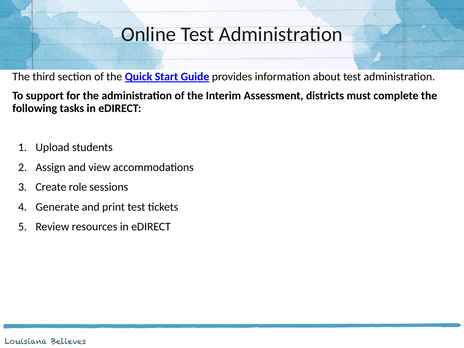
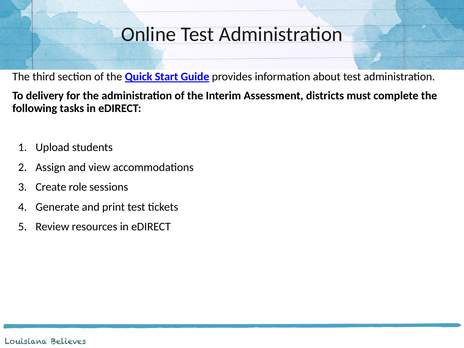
support: support -> delivery
